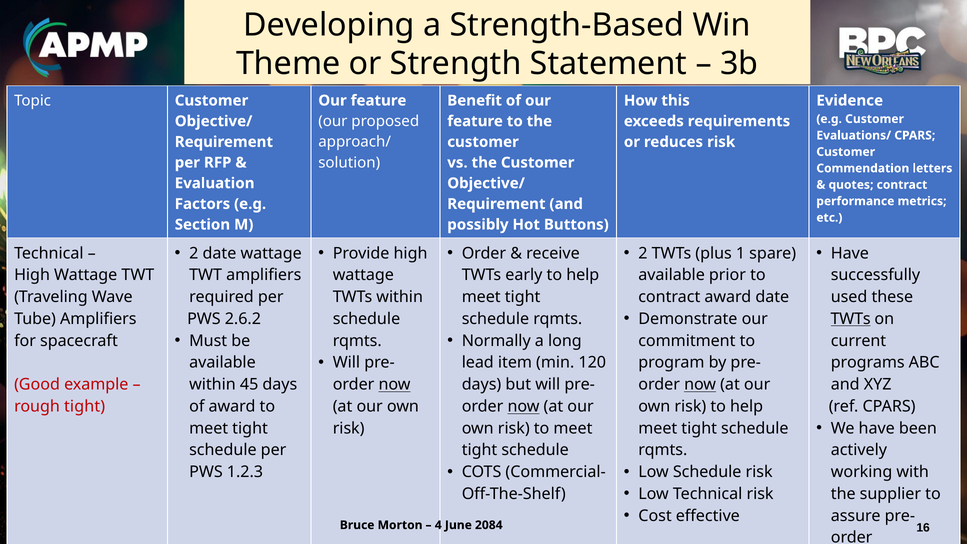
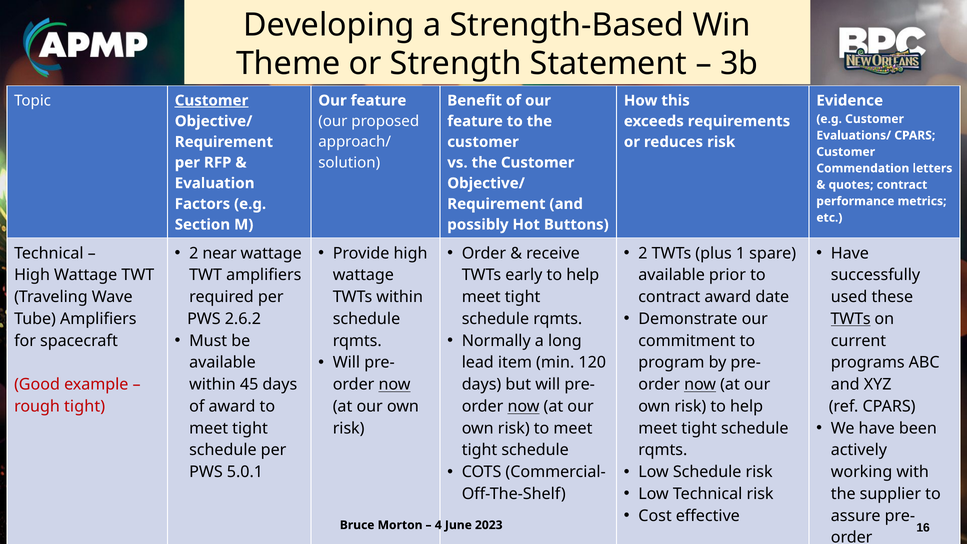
Customer at (212, 101) underline: none -> present
2 date: date -> near
1.2.3: 1.2.3 -> 5.0.1
2084: 2084 -> 2023
